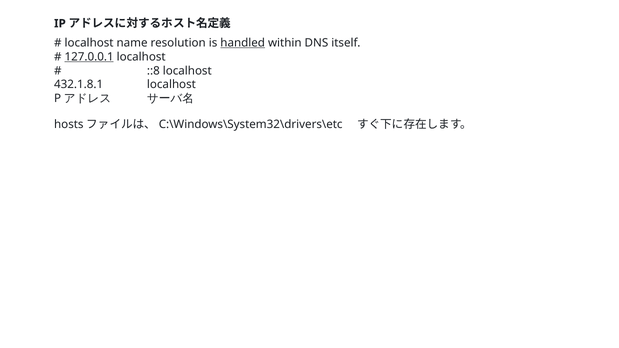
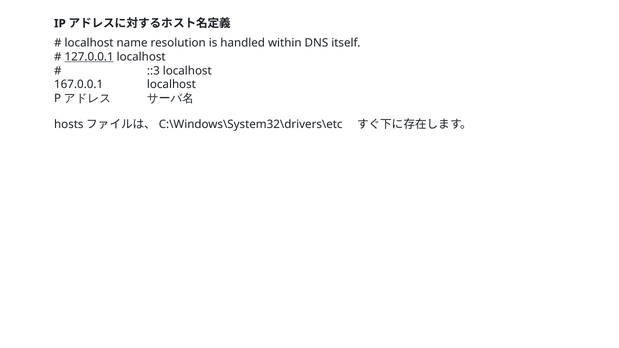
handled underline: present -> none
::8: ::8 -> ::3
432.1.8.1: 432.1.8.1 -> 167.0.0.1
